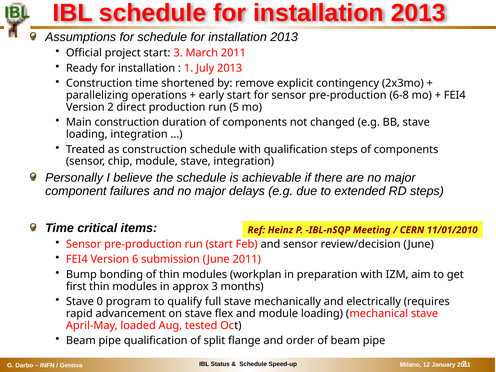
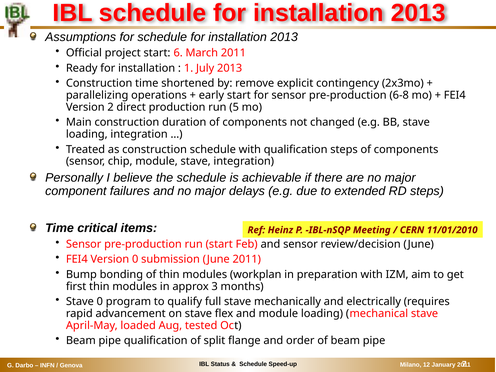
start 3: 3 -> 6
Version 6: 6 -> 0
